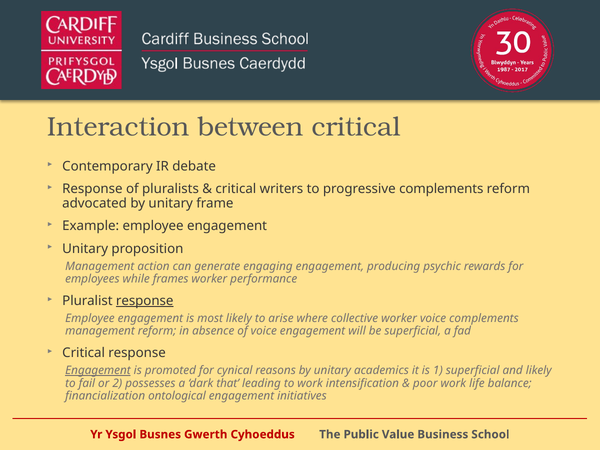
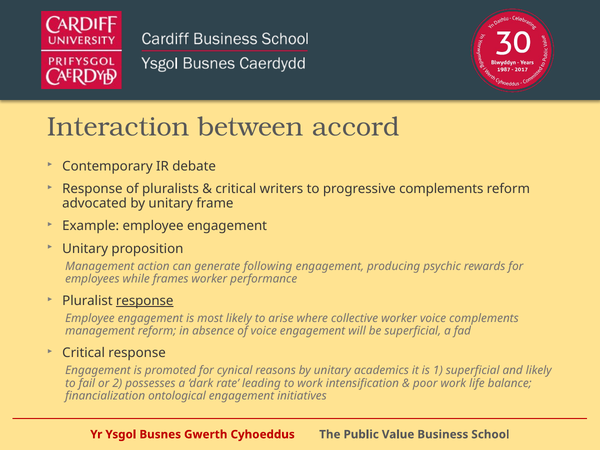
between critical: critical -> accord
engaging: engaging -> following
Engagement at (98, 371) underline: present -> none
that: that -> rate
